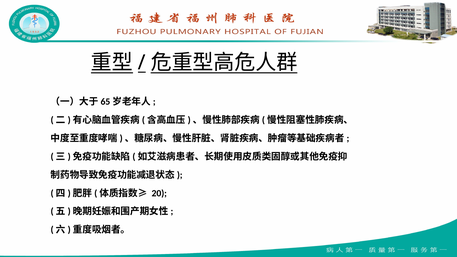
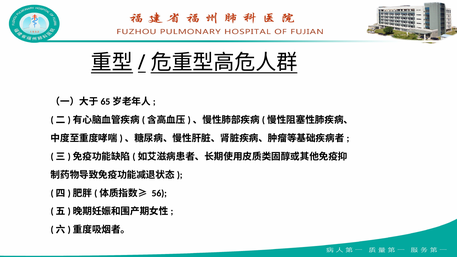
20: 20 -> 56
